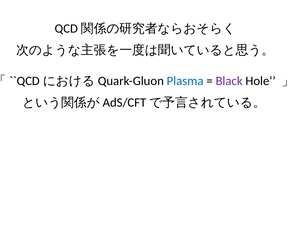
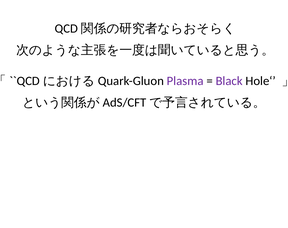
Plasma colour: blue -> purple
